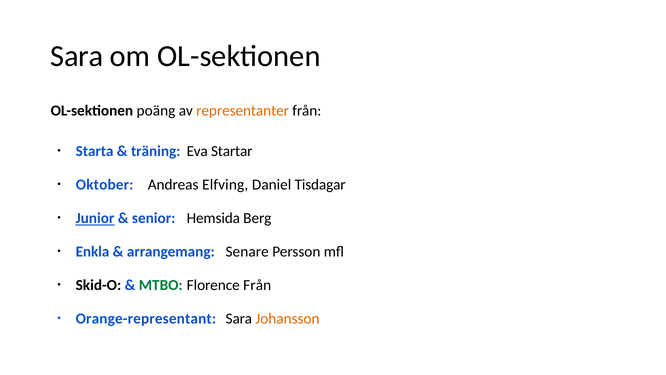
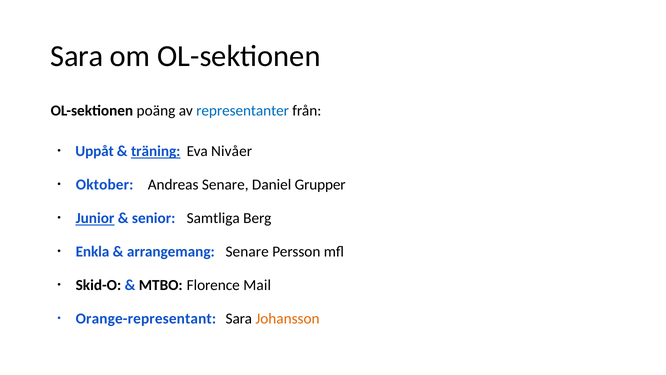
representanter colour: orange -> blue
Starta: Starta -> Uppåt
träning underline: none -> present
Startar: Startar -> Nivåer
Andreas Elfving: Elfving -> Senare
Tisdagar: Tisdagar -> Grupper
Hemsida: Hemsida -> Samtliga
MTBO colour: green -> black
Florence Från: Från -> Mail
